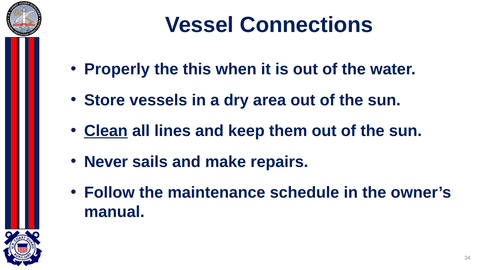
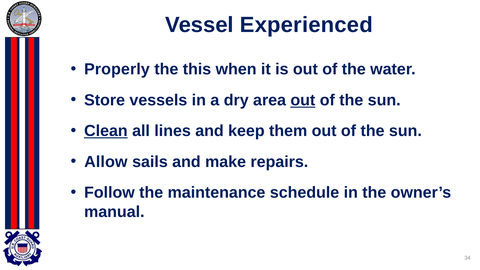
Connections: Connections -> Experienced
out at (303, 100) underline: none -> present
Never: Never -> Allow
